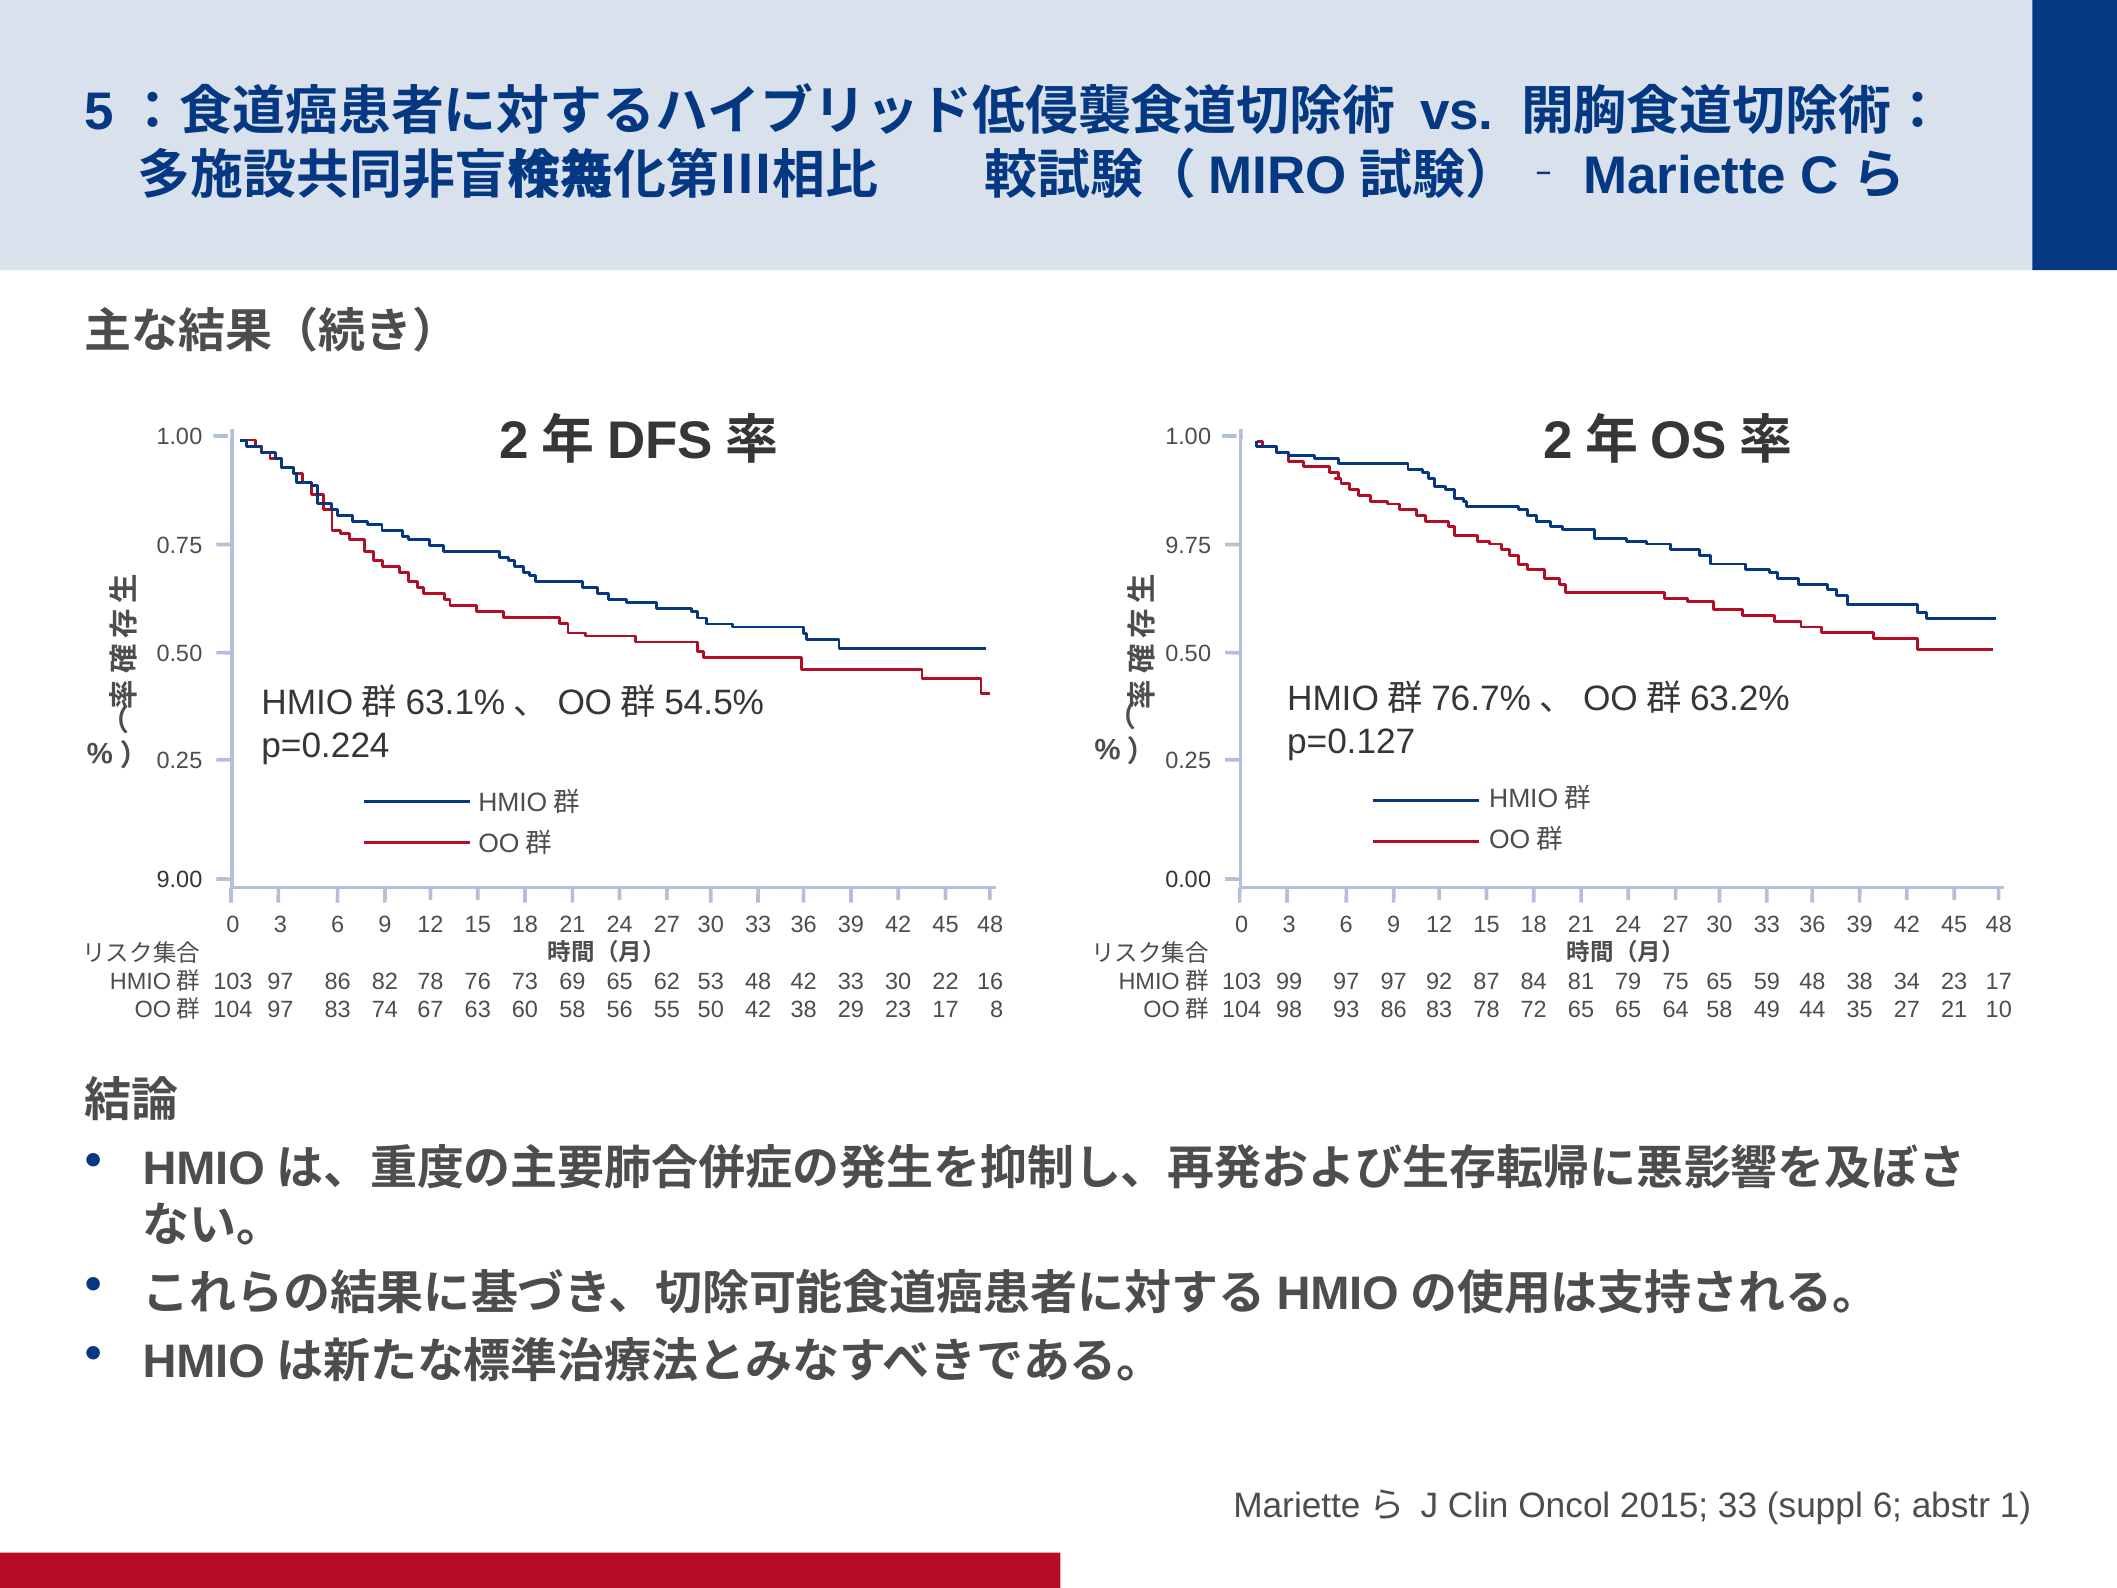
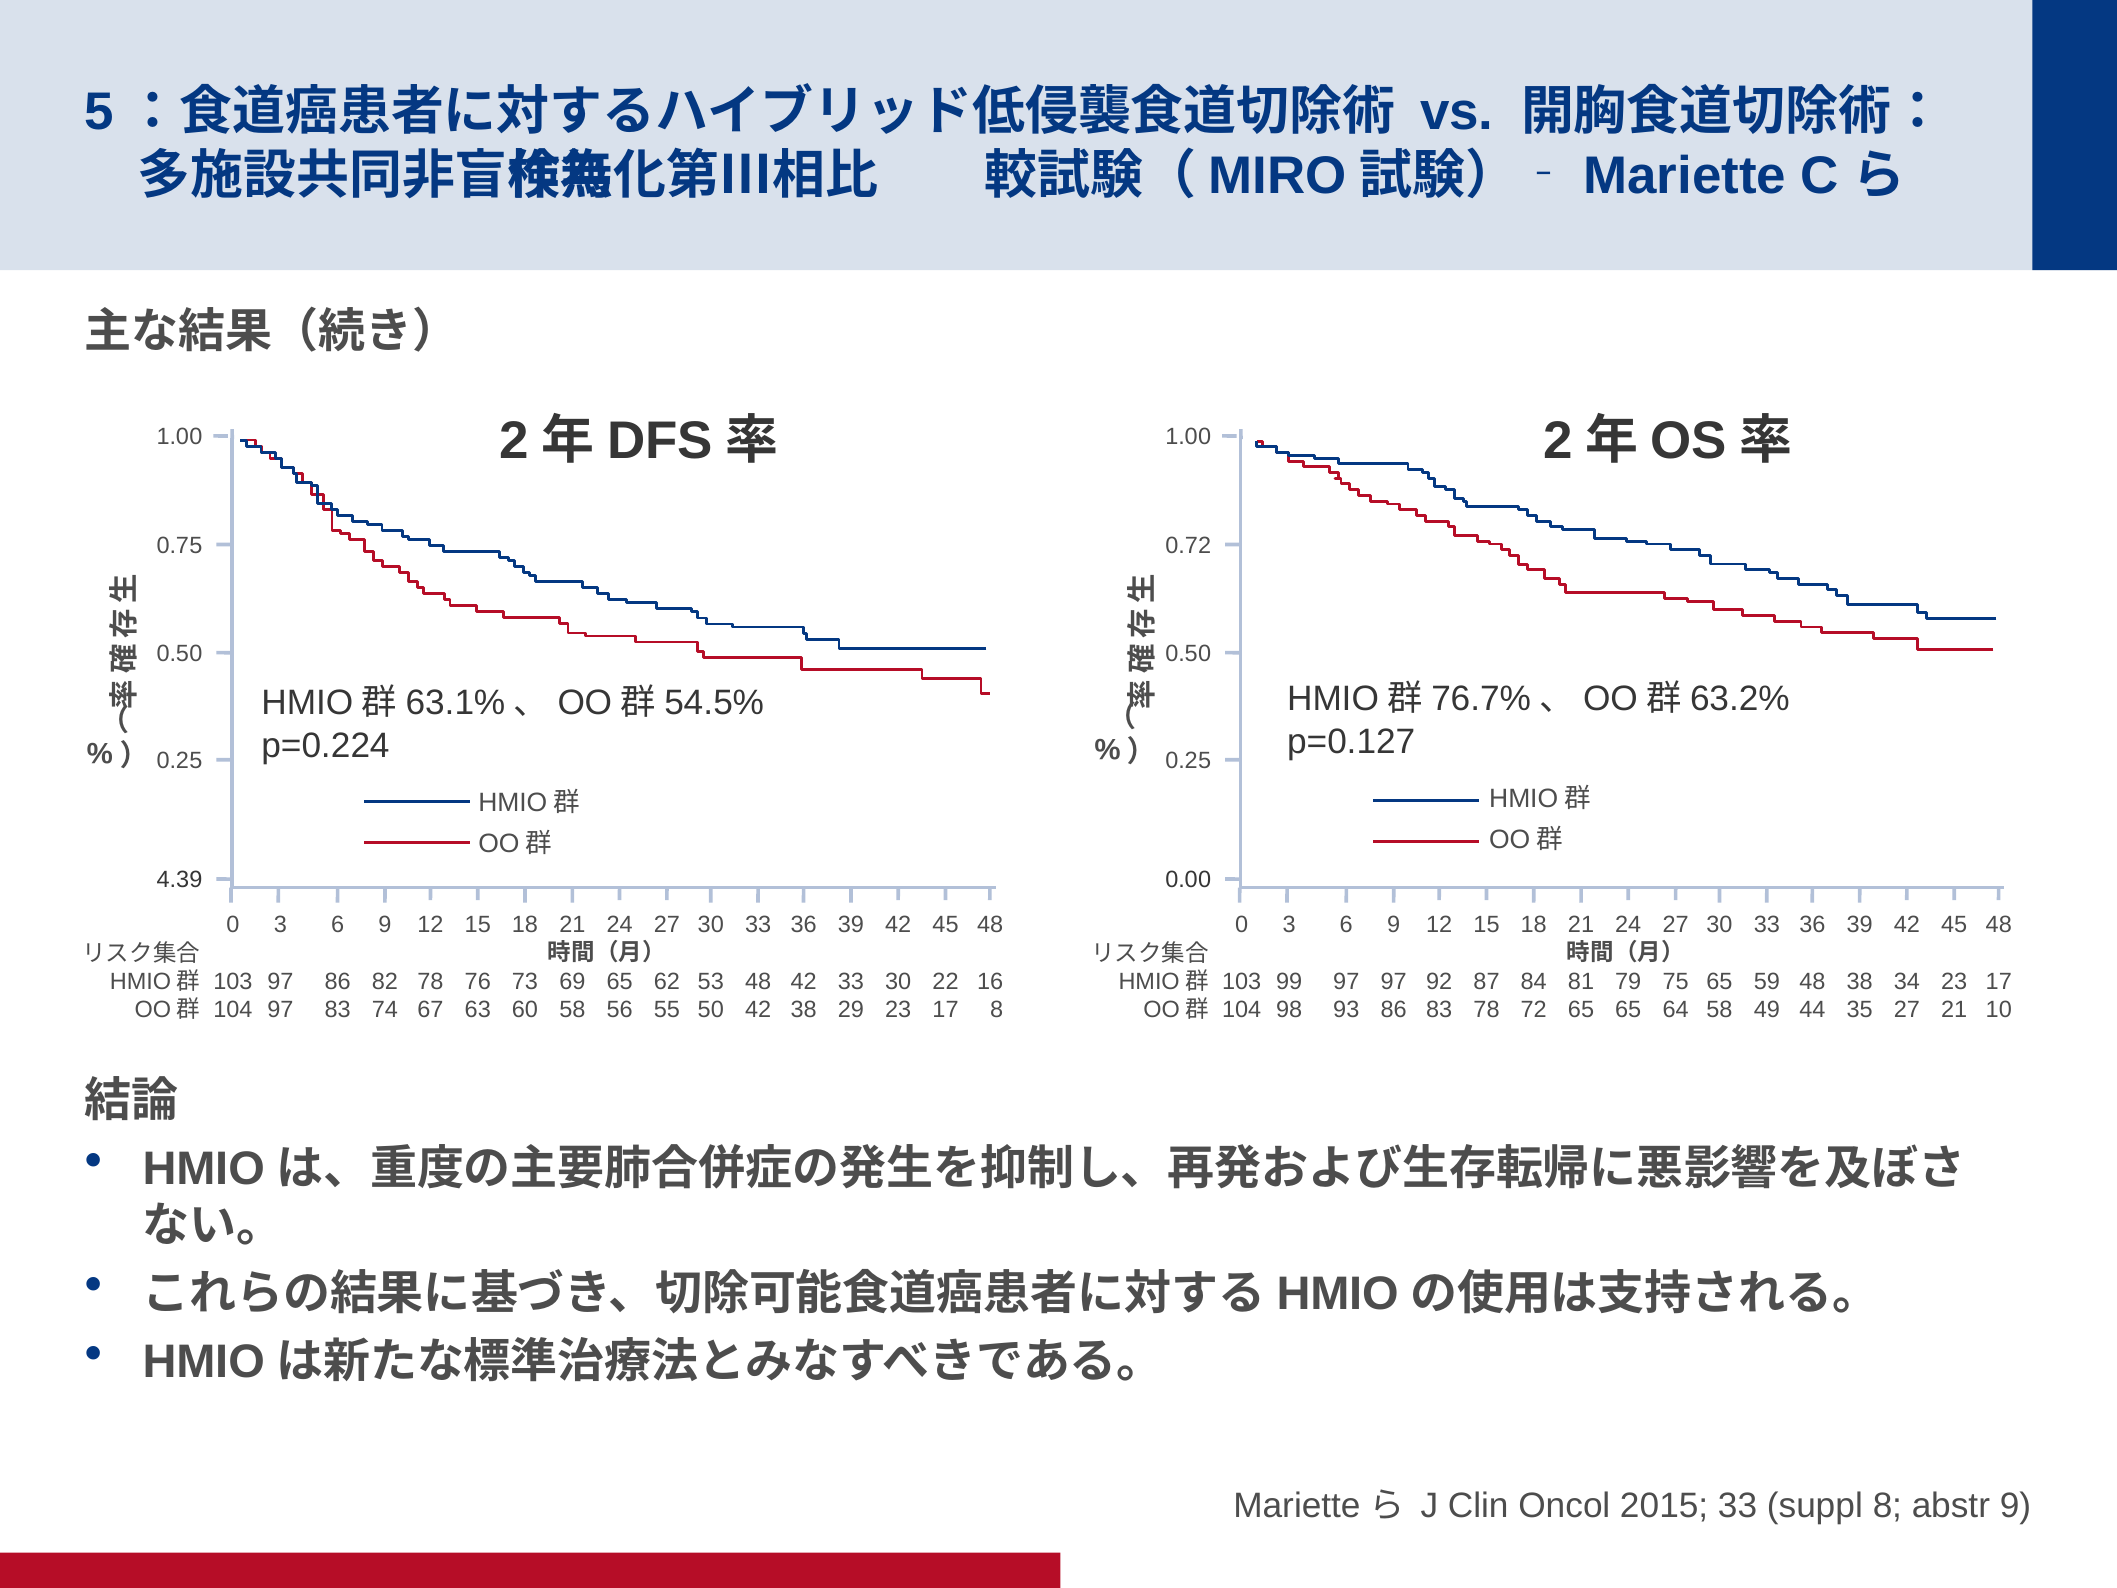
9.75: 9.75 -> 0.72
9.00: 9.00 -> 4.39
suppl 6: 6 -> 8
abstr 1: 1 -> 9
